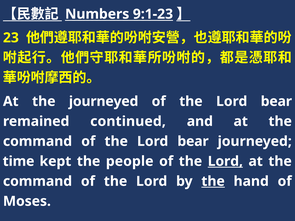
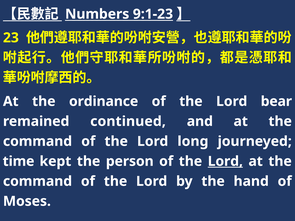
the journeyed: journeyed -> ordinance
bear at (193, 141): bear -> long
people: people -> person
the at (213, 181) underline: present -> none
